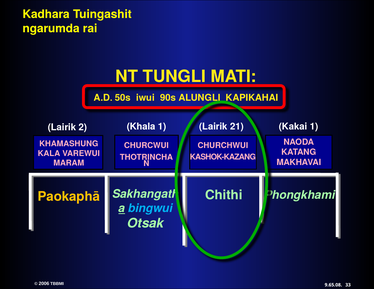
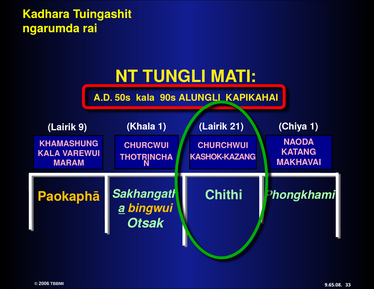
50s iwui: iwui -> kala
Kakai: Kakai -> Chiya
2: 2 -> 9
bingwui colour: light blue -> yellow
